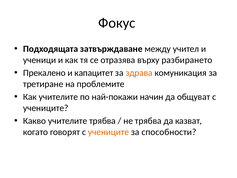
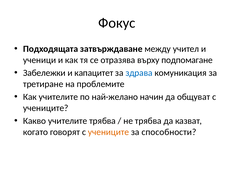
разбирането: разбирането -> подпомагане
Прекалено: Прекалено -> Забележки
здрава colour: orange -> blue
най-покажи: най-покажи -> най-желано
